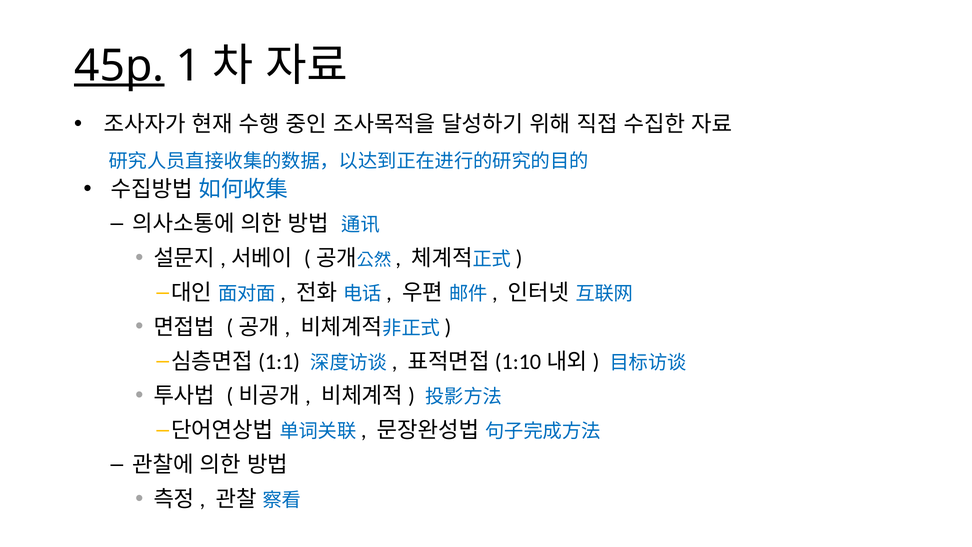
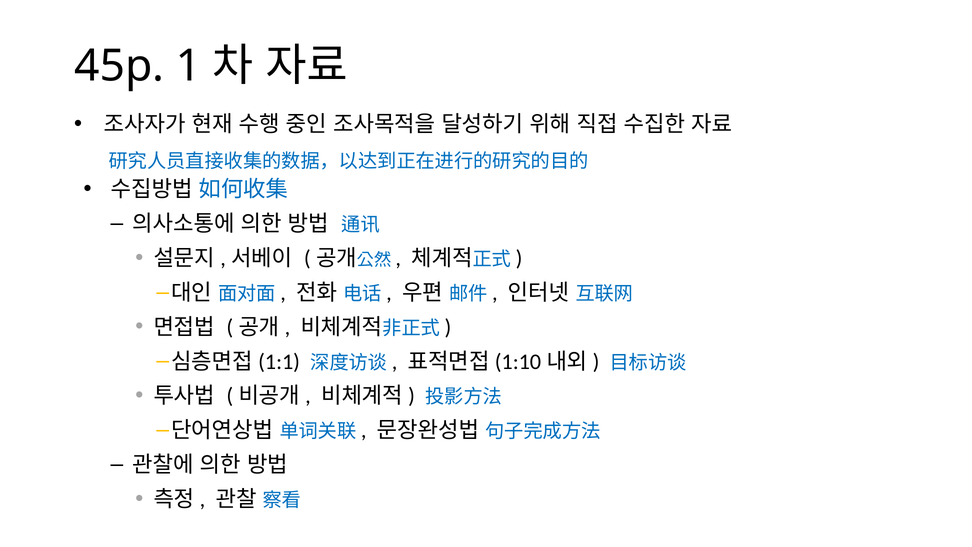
45p underline: present -> none
